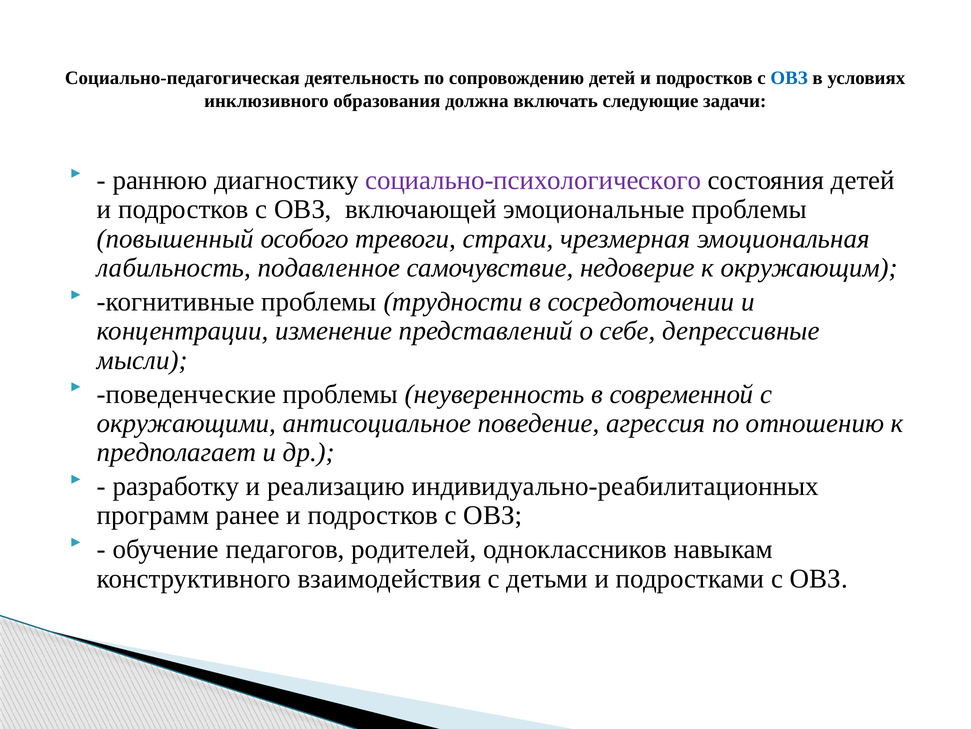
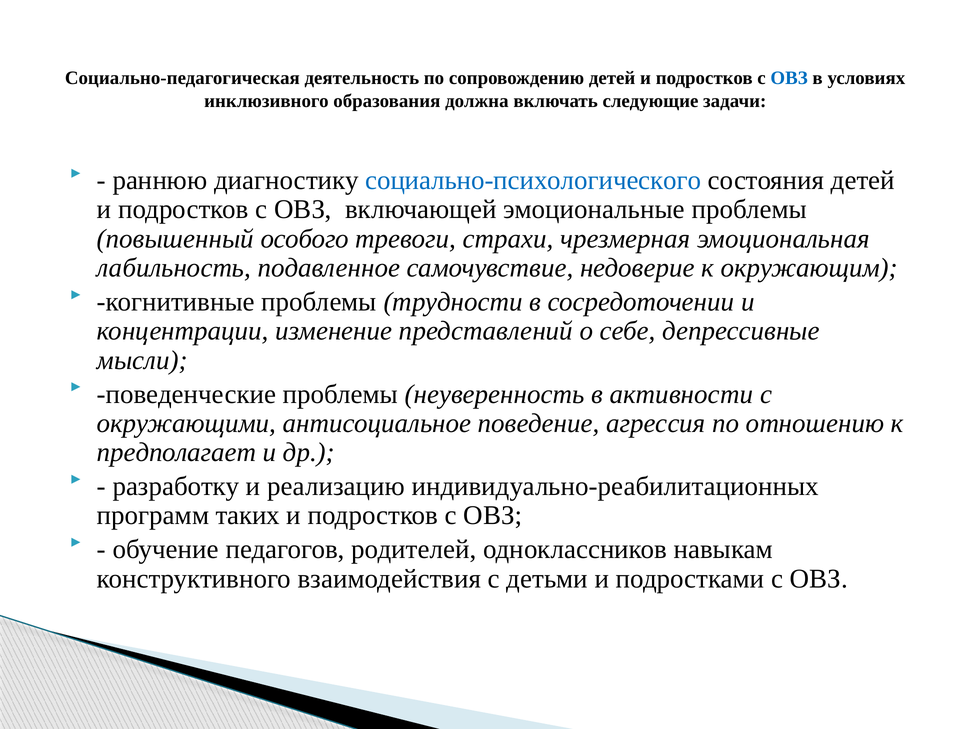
социально-психологического colour: purple -> blue
современной: современной -> активности
ранее: ранее -> таких
